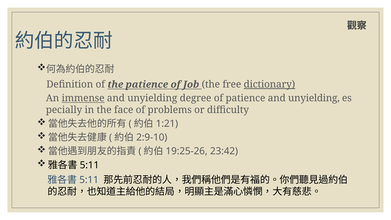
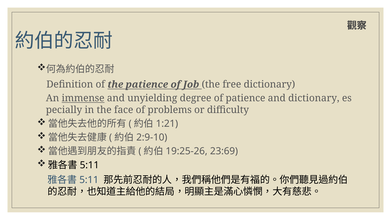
dictionary at (269, 84) underline: present -> none
patience and unyielding: unyielding -> dictionary
23:42: 23:42 -> 23:69
